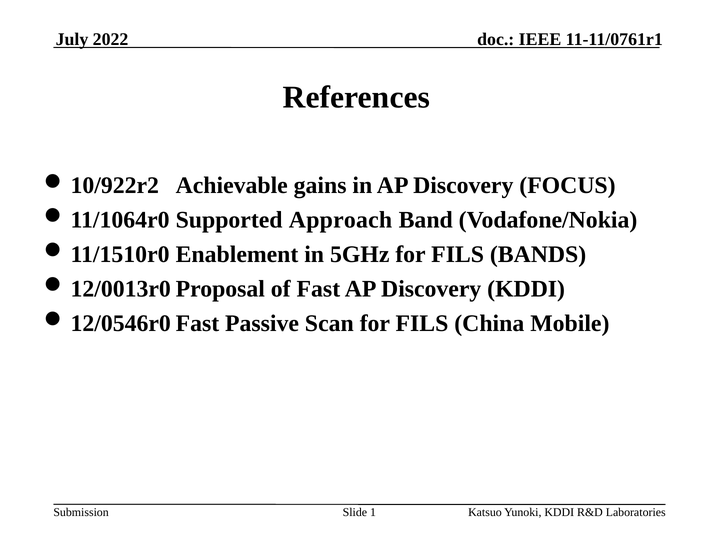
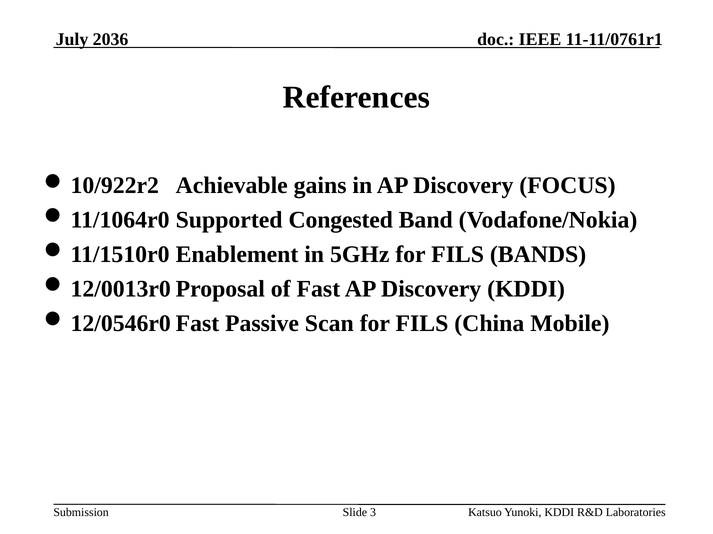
2022: 2022 -> 2036
Approach: Approach -> Congested
1: 1 -> 3
